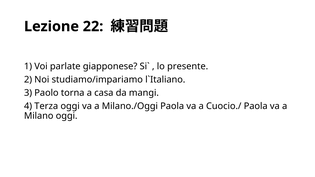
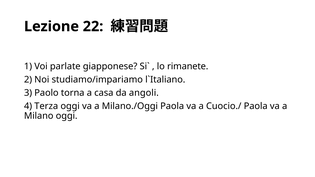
presente: presente -> rimanete
mangi: mangi -> angoli
